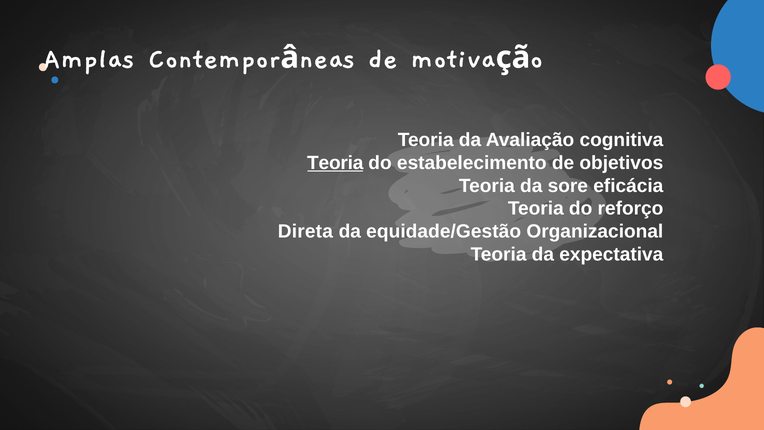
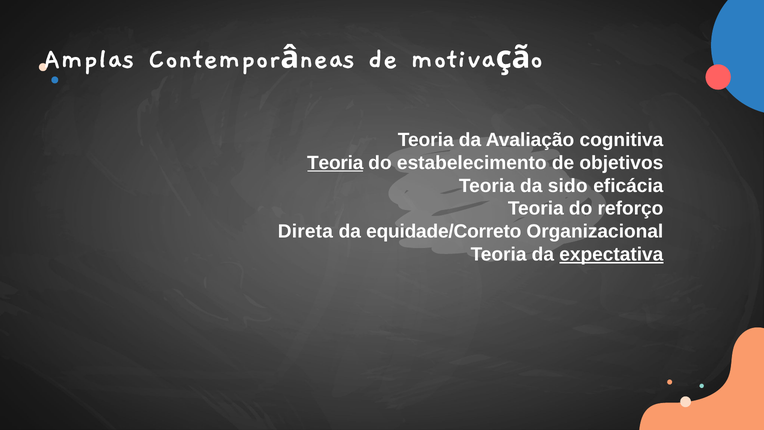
sore: sore -> sido
equidade/Gestão: equidade/Gestão -> equidade/Correto
expectativa underline: none -> present
